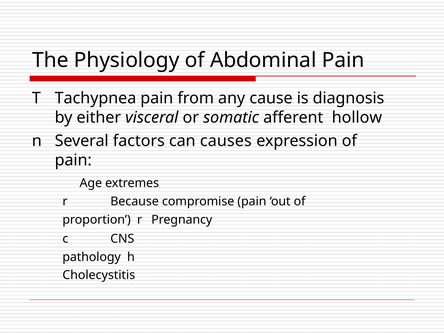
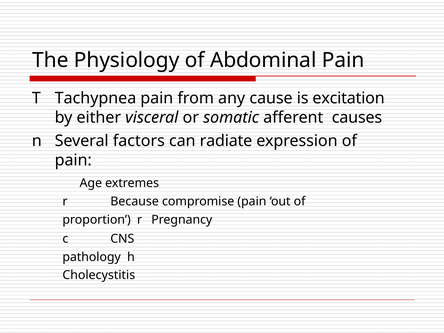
diagnosis: diagnosis -> excitation
hollow: hollow -> causes
causes: causes -> radiate
